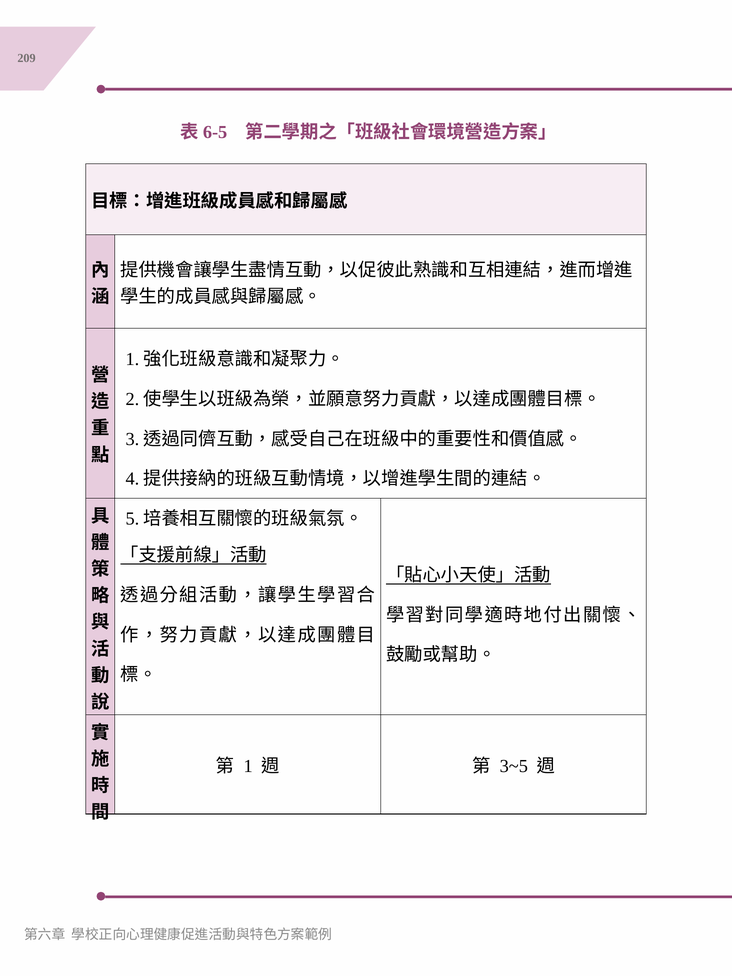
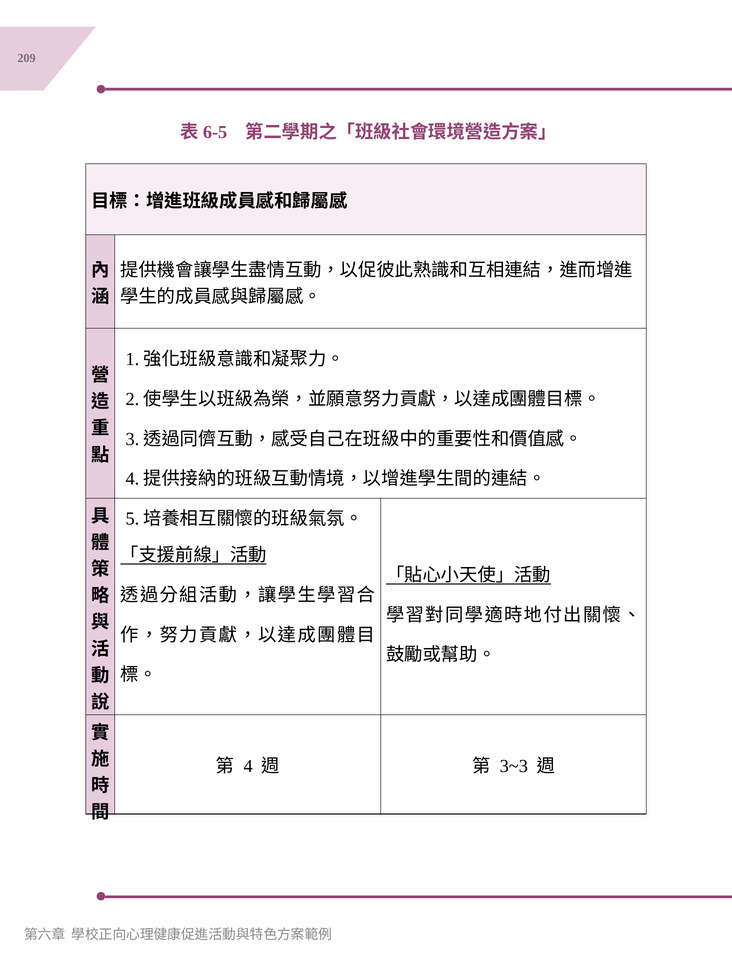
1: 1 -> 4
3~5: 3~5 -> 3~3
